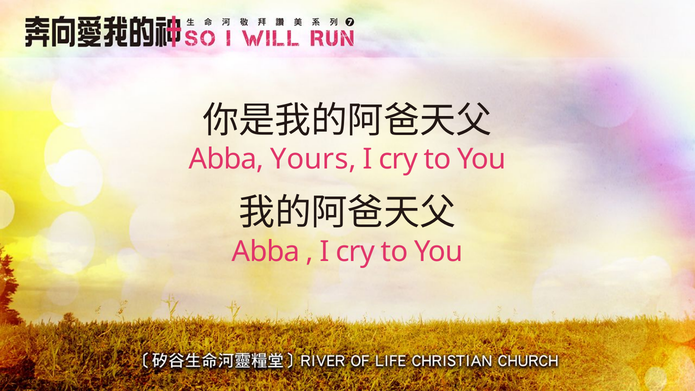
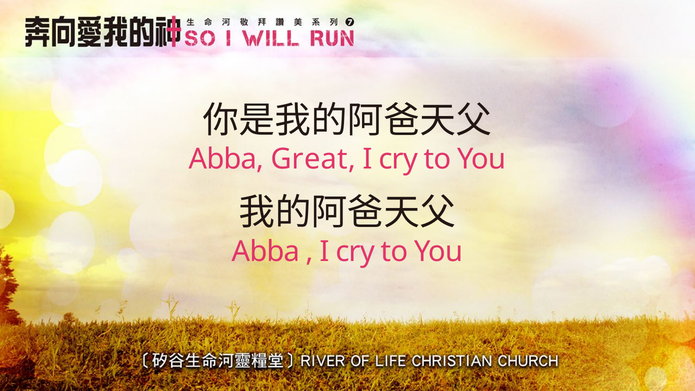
Yours: Yours -> Great
